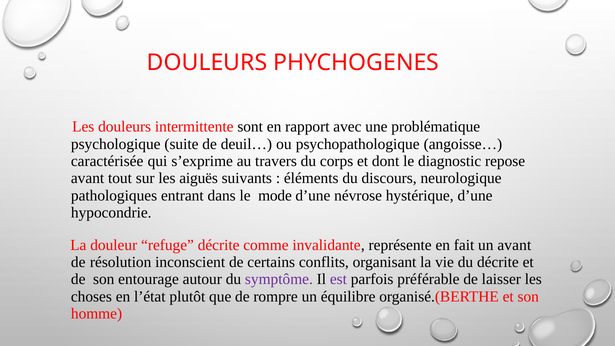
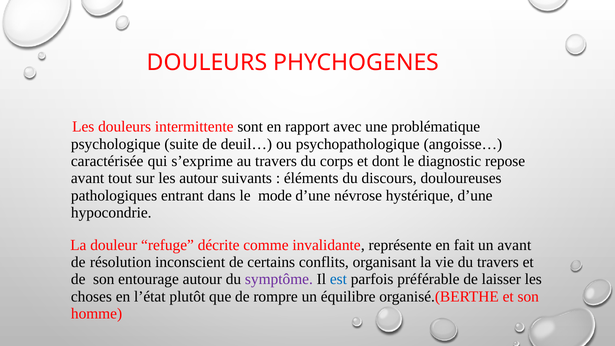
les aiguës: aiguës -> autour
neurologique: neurologique -> douloureuses
du décrite: décrite -> travers
est colour: purple -> blue
